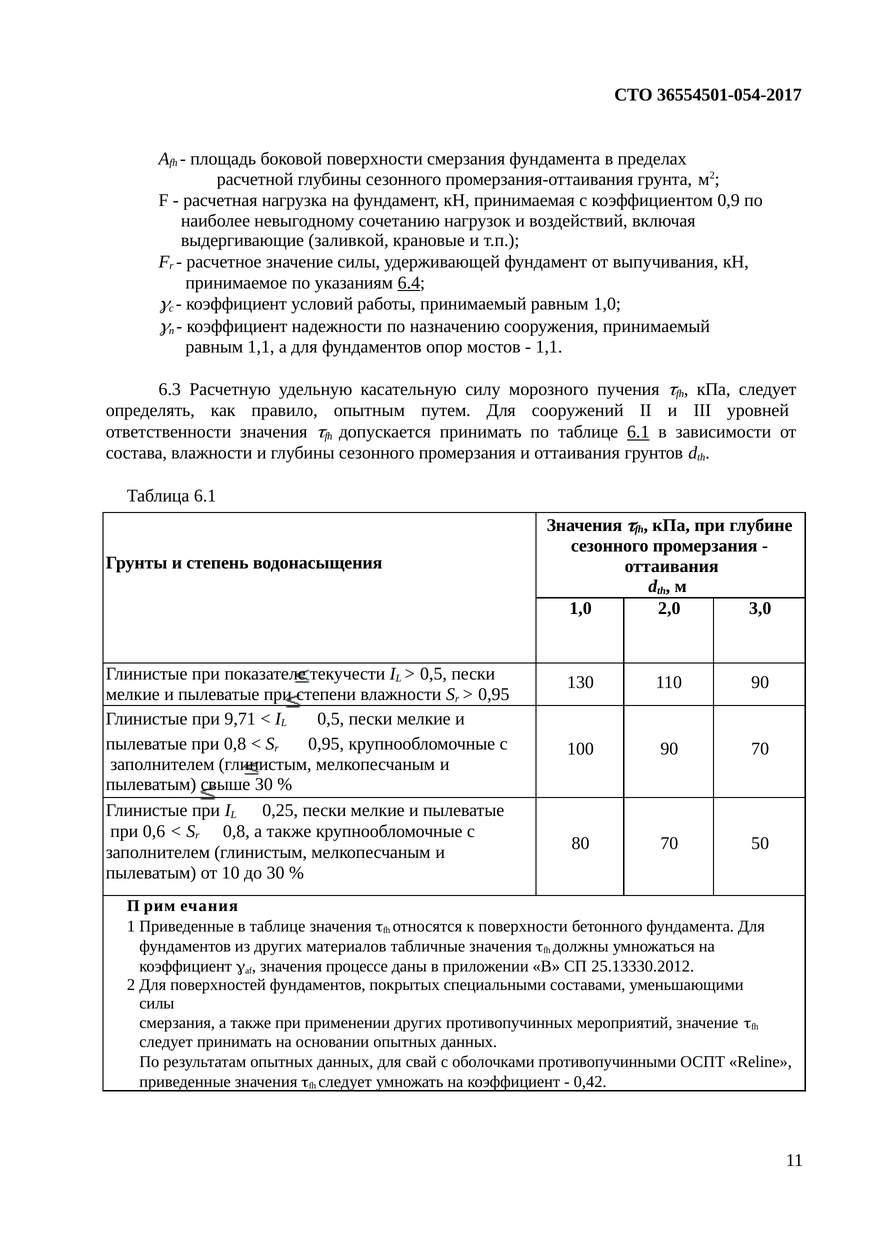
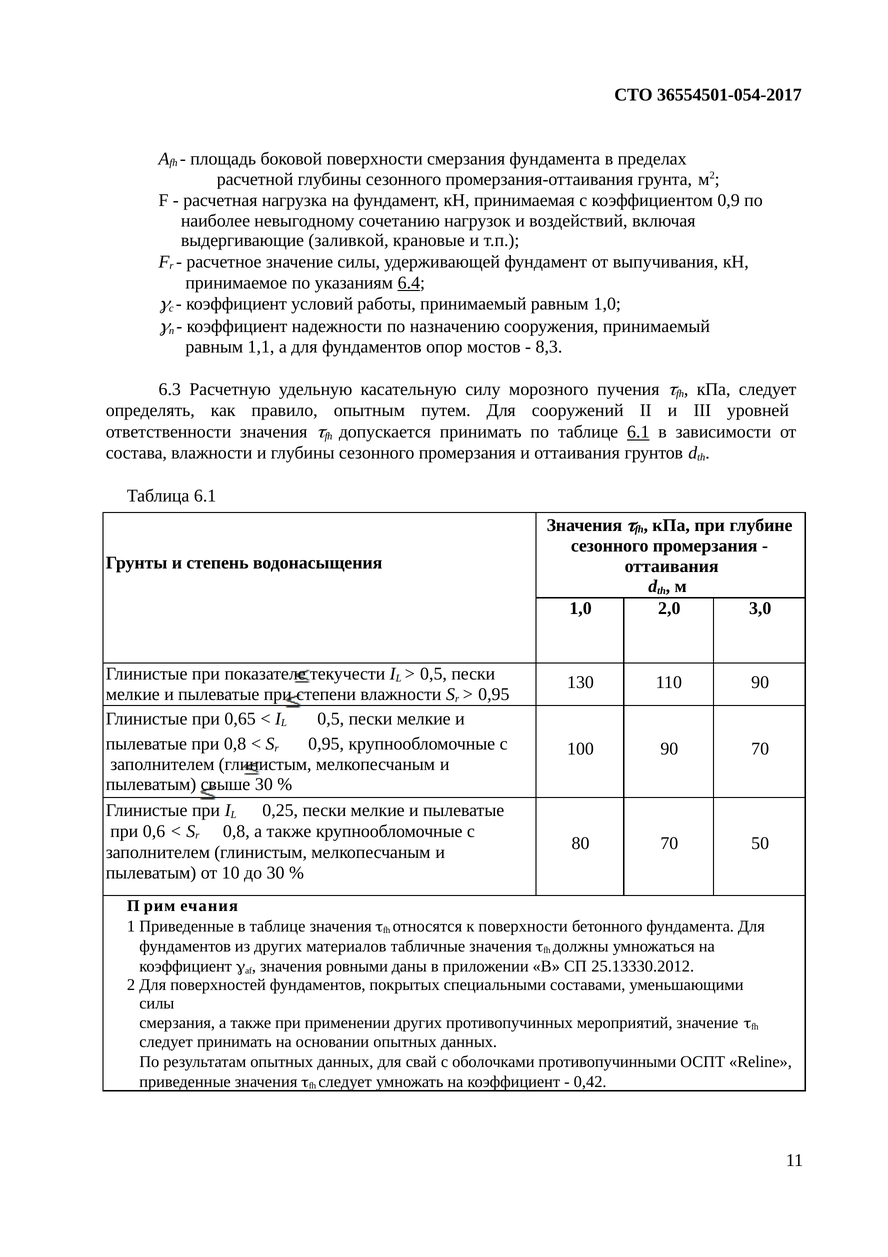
1,1 at (549, 347): 1,1 -> 8,3
9,71: 9,71 -> 0,65
процессе: процессе -> ровными
